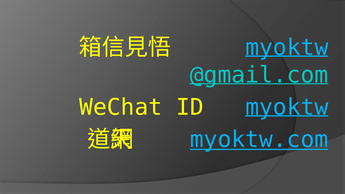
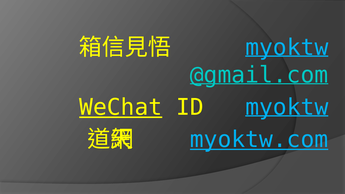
WeChat underline: none -> present
